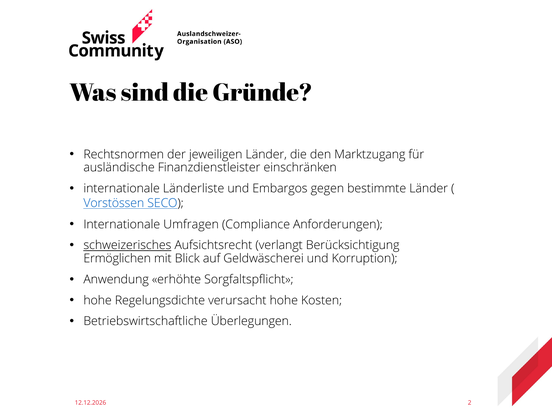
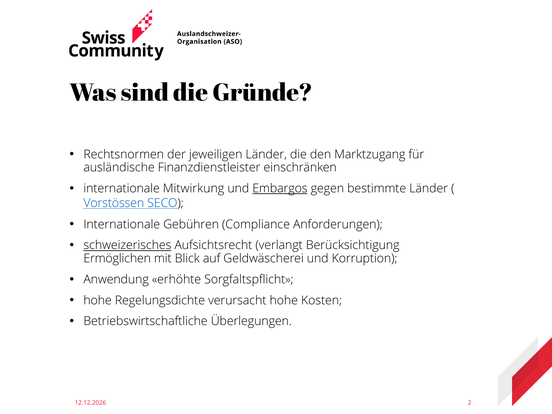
Länderliste: Länderliste -> Mitwirkung
Embargos underline: none -> present
Umfragen: Umfragen -> Gebühren
